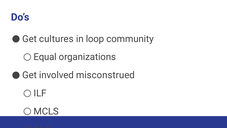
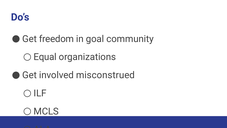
cultures: cultures -> freedom
loop: loop -> goal
